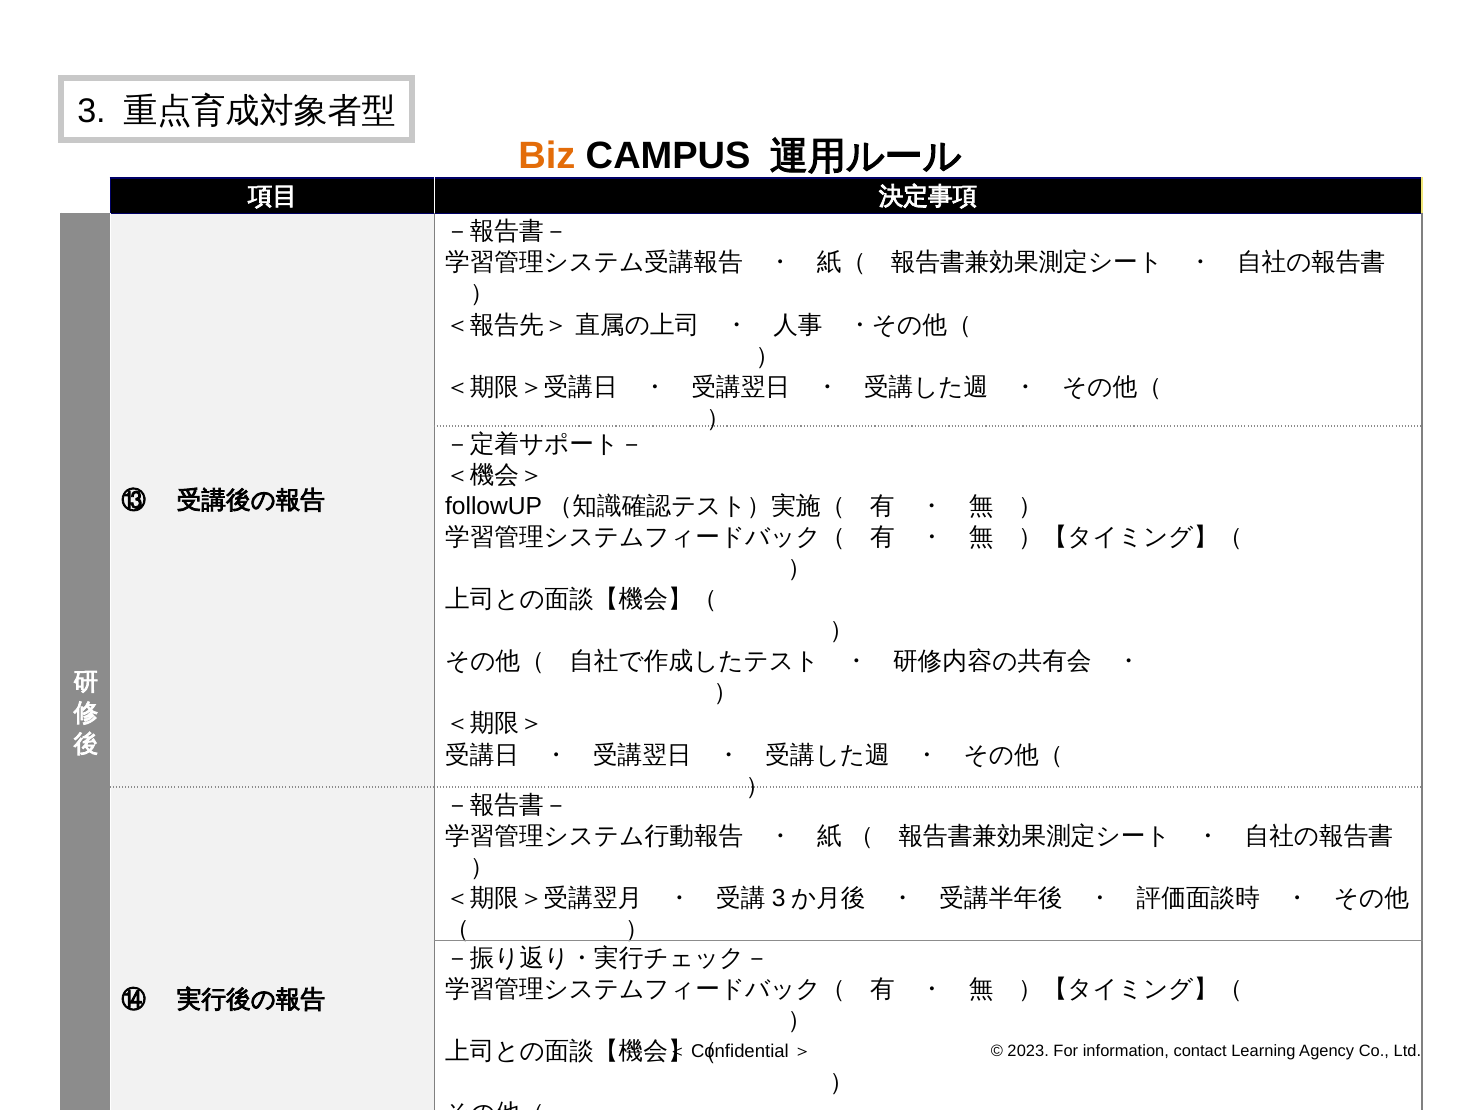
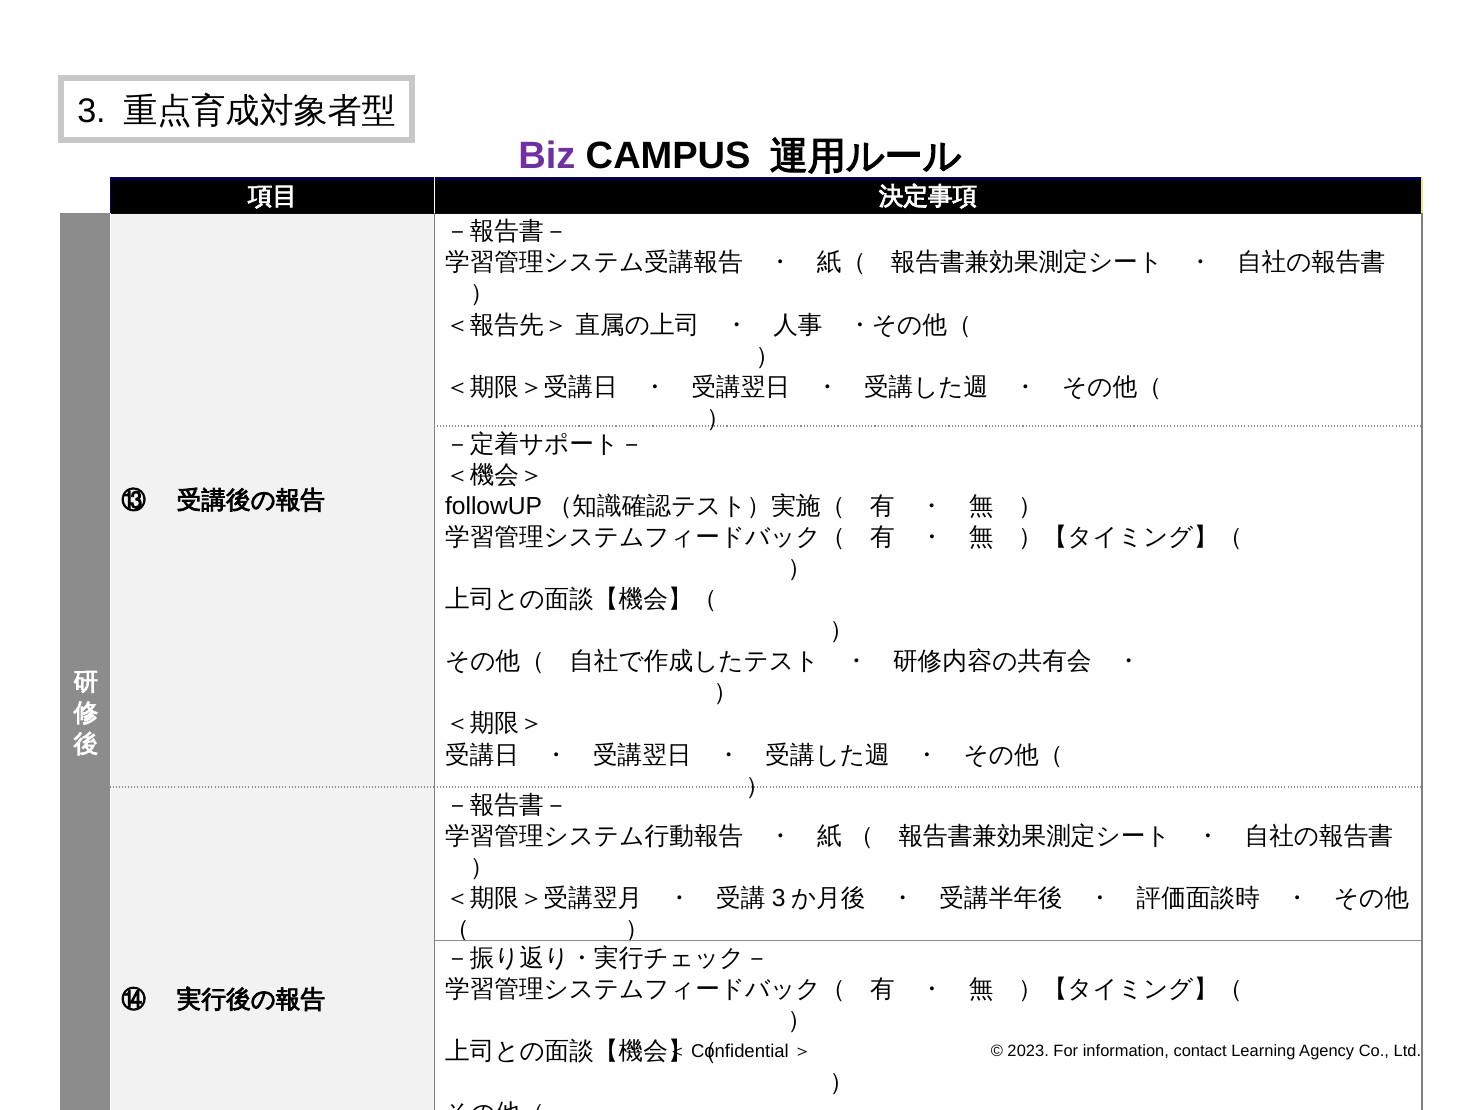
Biz colour: orange -> purple
